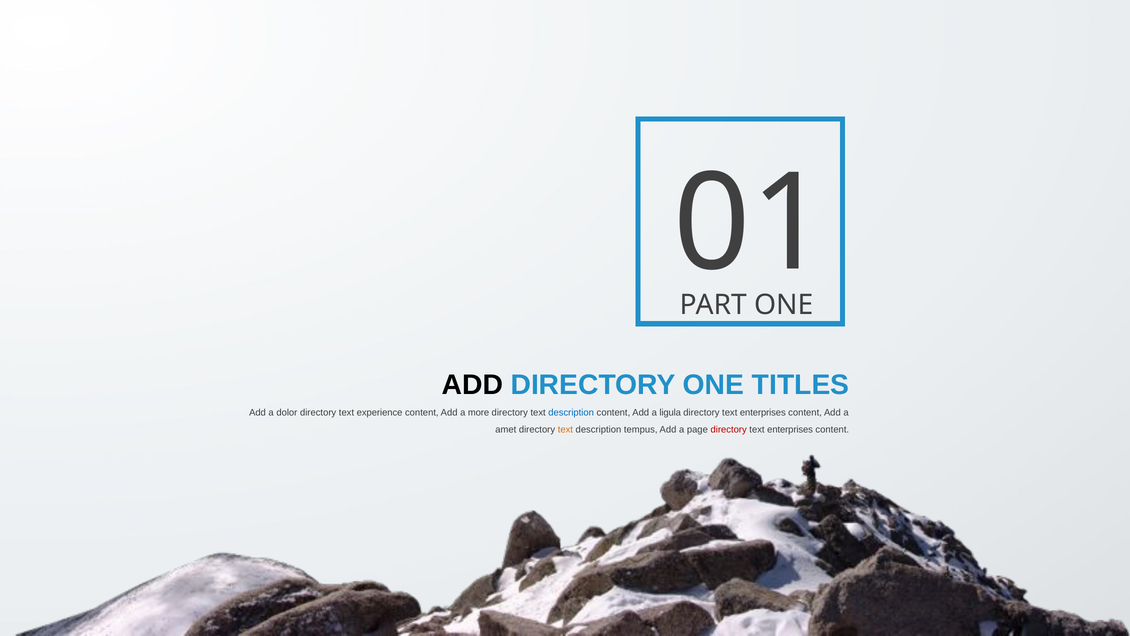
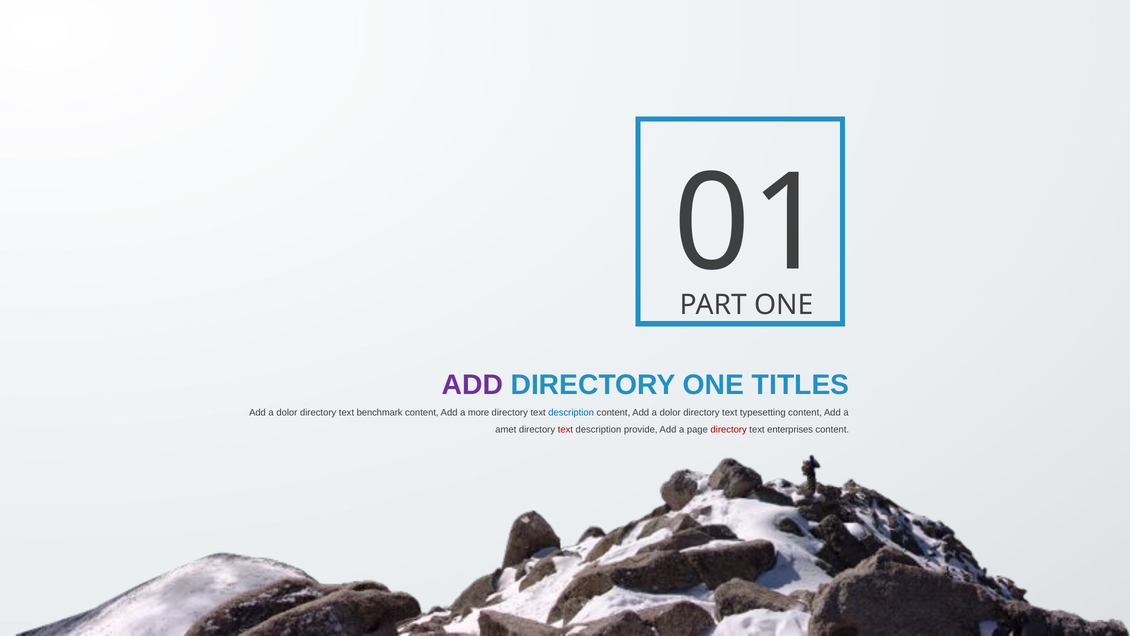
ADD at (472, 385) colour: black -> purple
experience: experience -> benchmark
content Add a ligula: ligula -> dolor
enterprises at (763, 413): enterprises -> typesetting
text at (565, 430) colour: orange -> red
tempus: tempus -> provide
